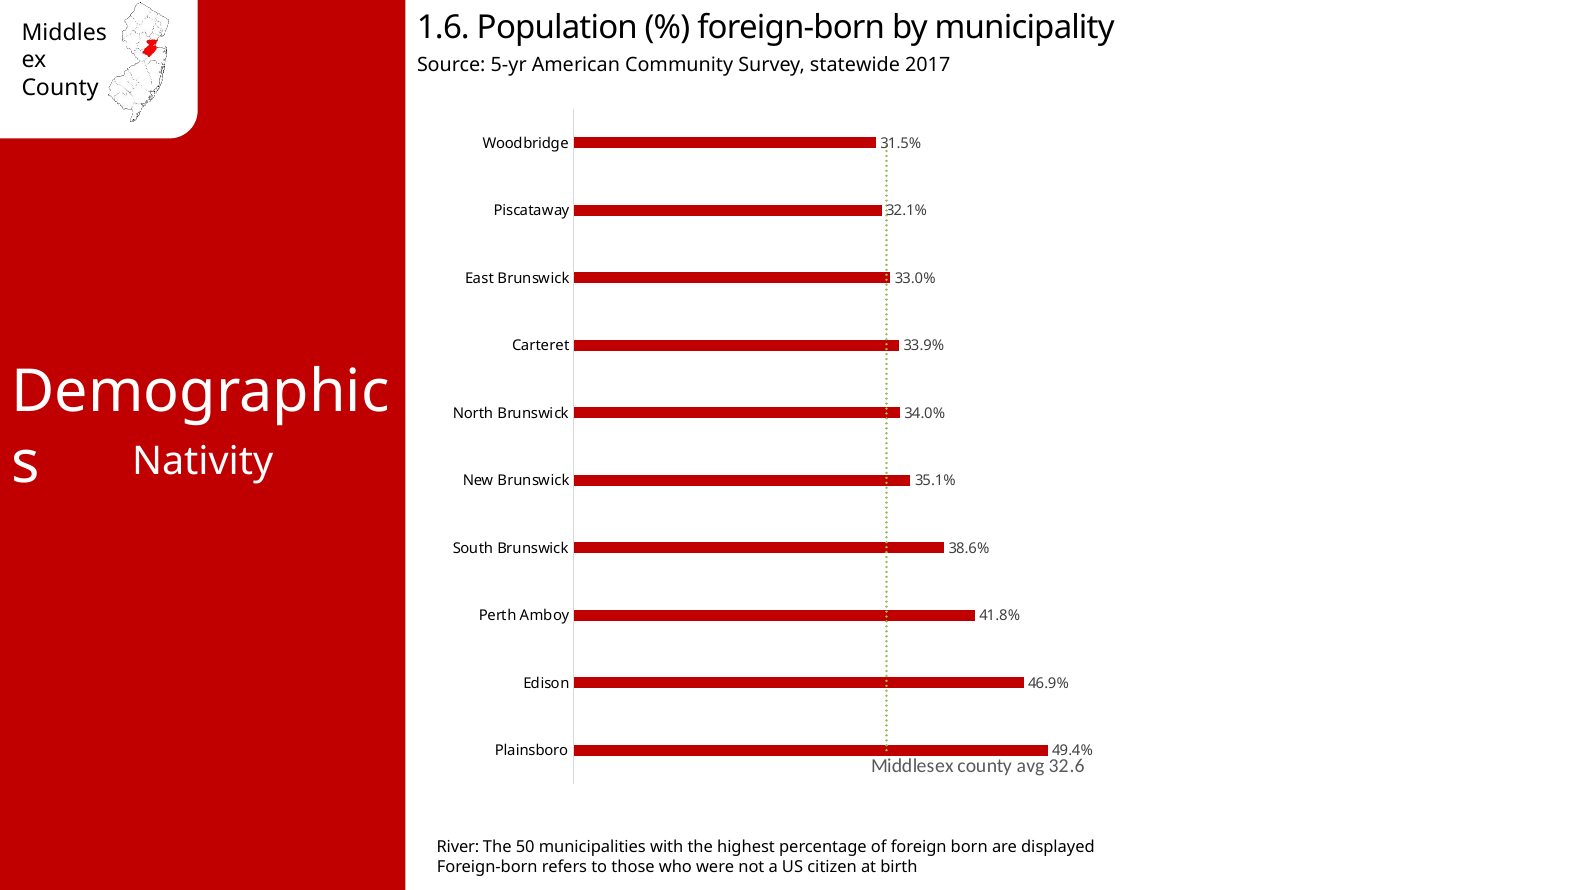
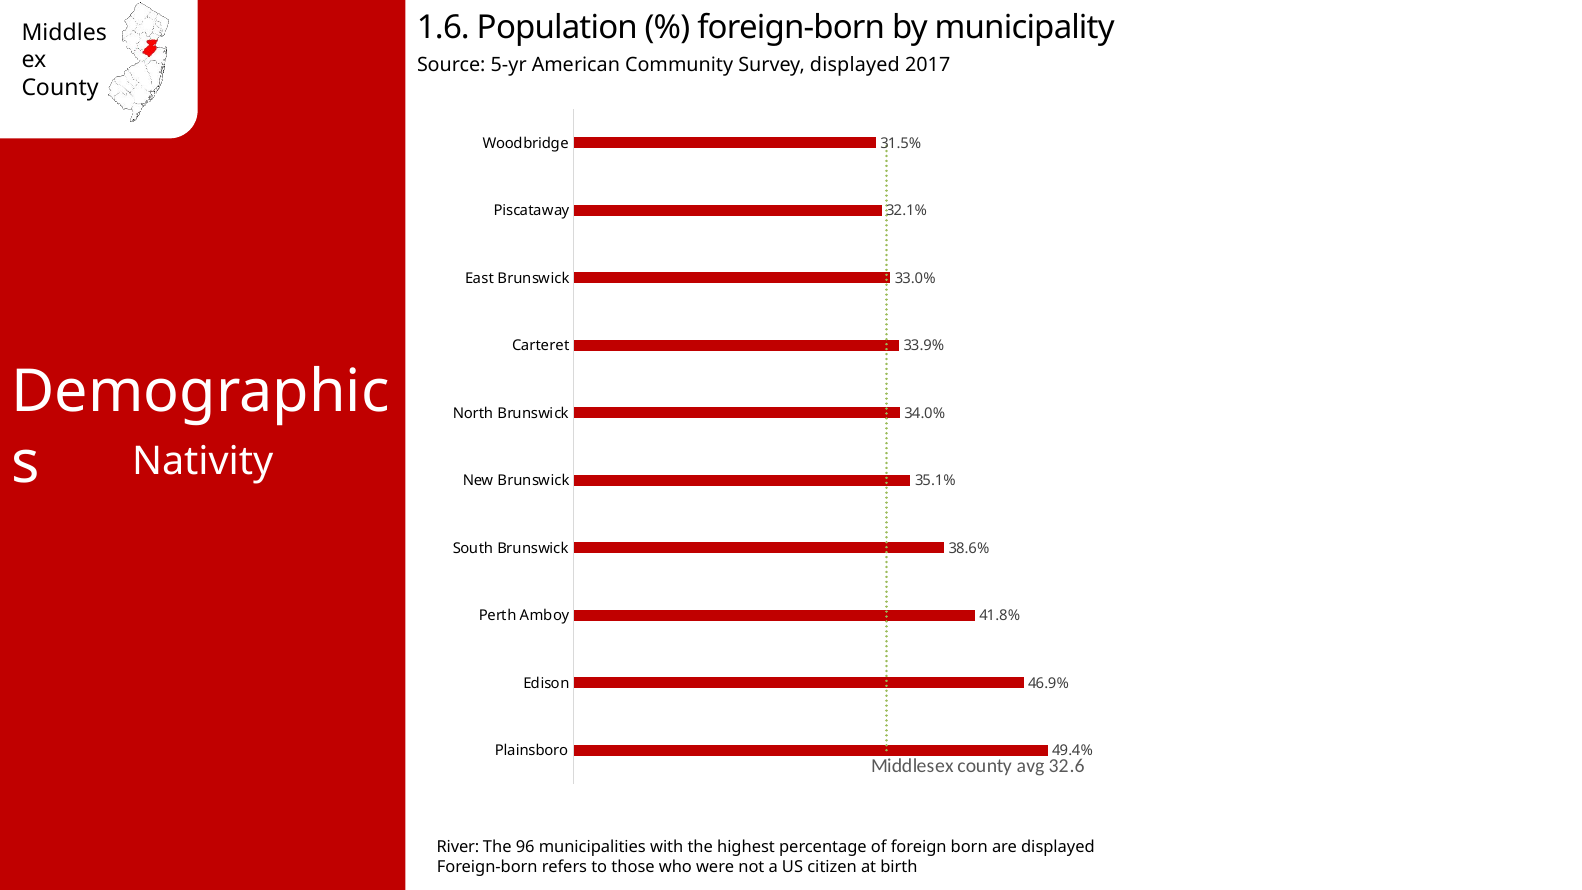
Survey statewide: statewide -> displayed
50: 50 -> 96
